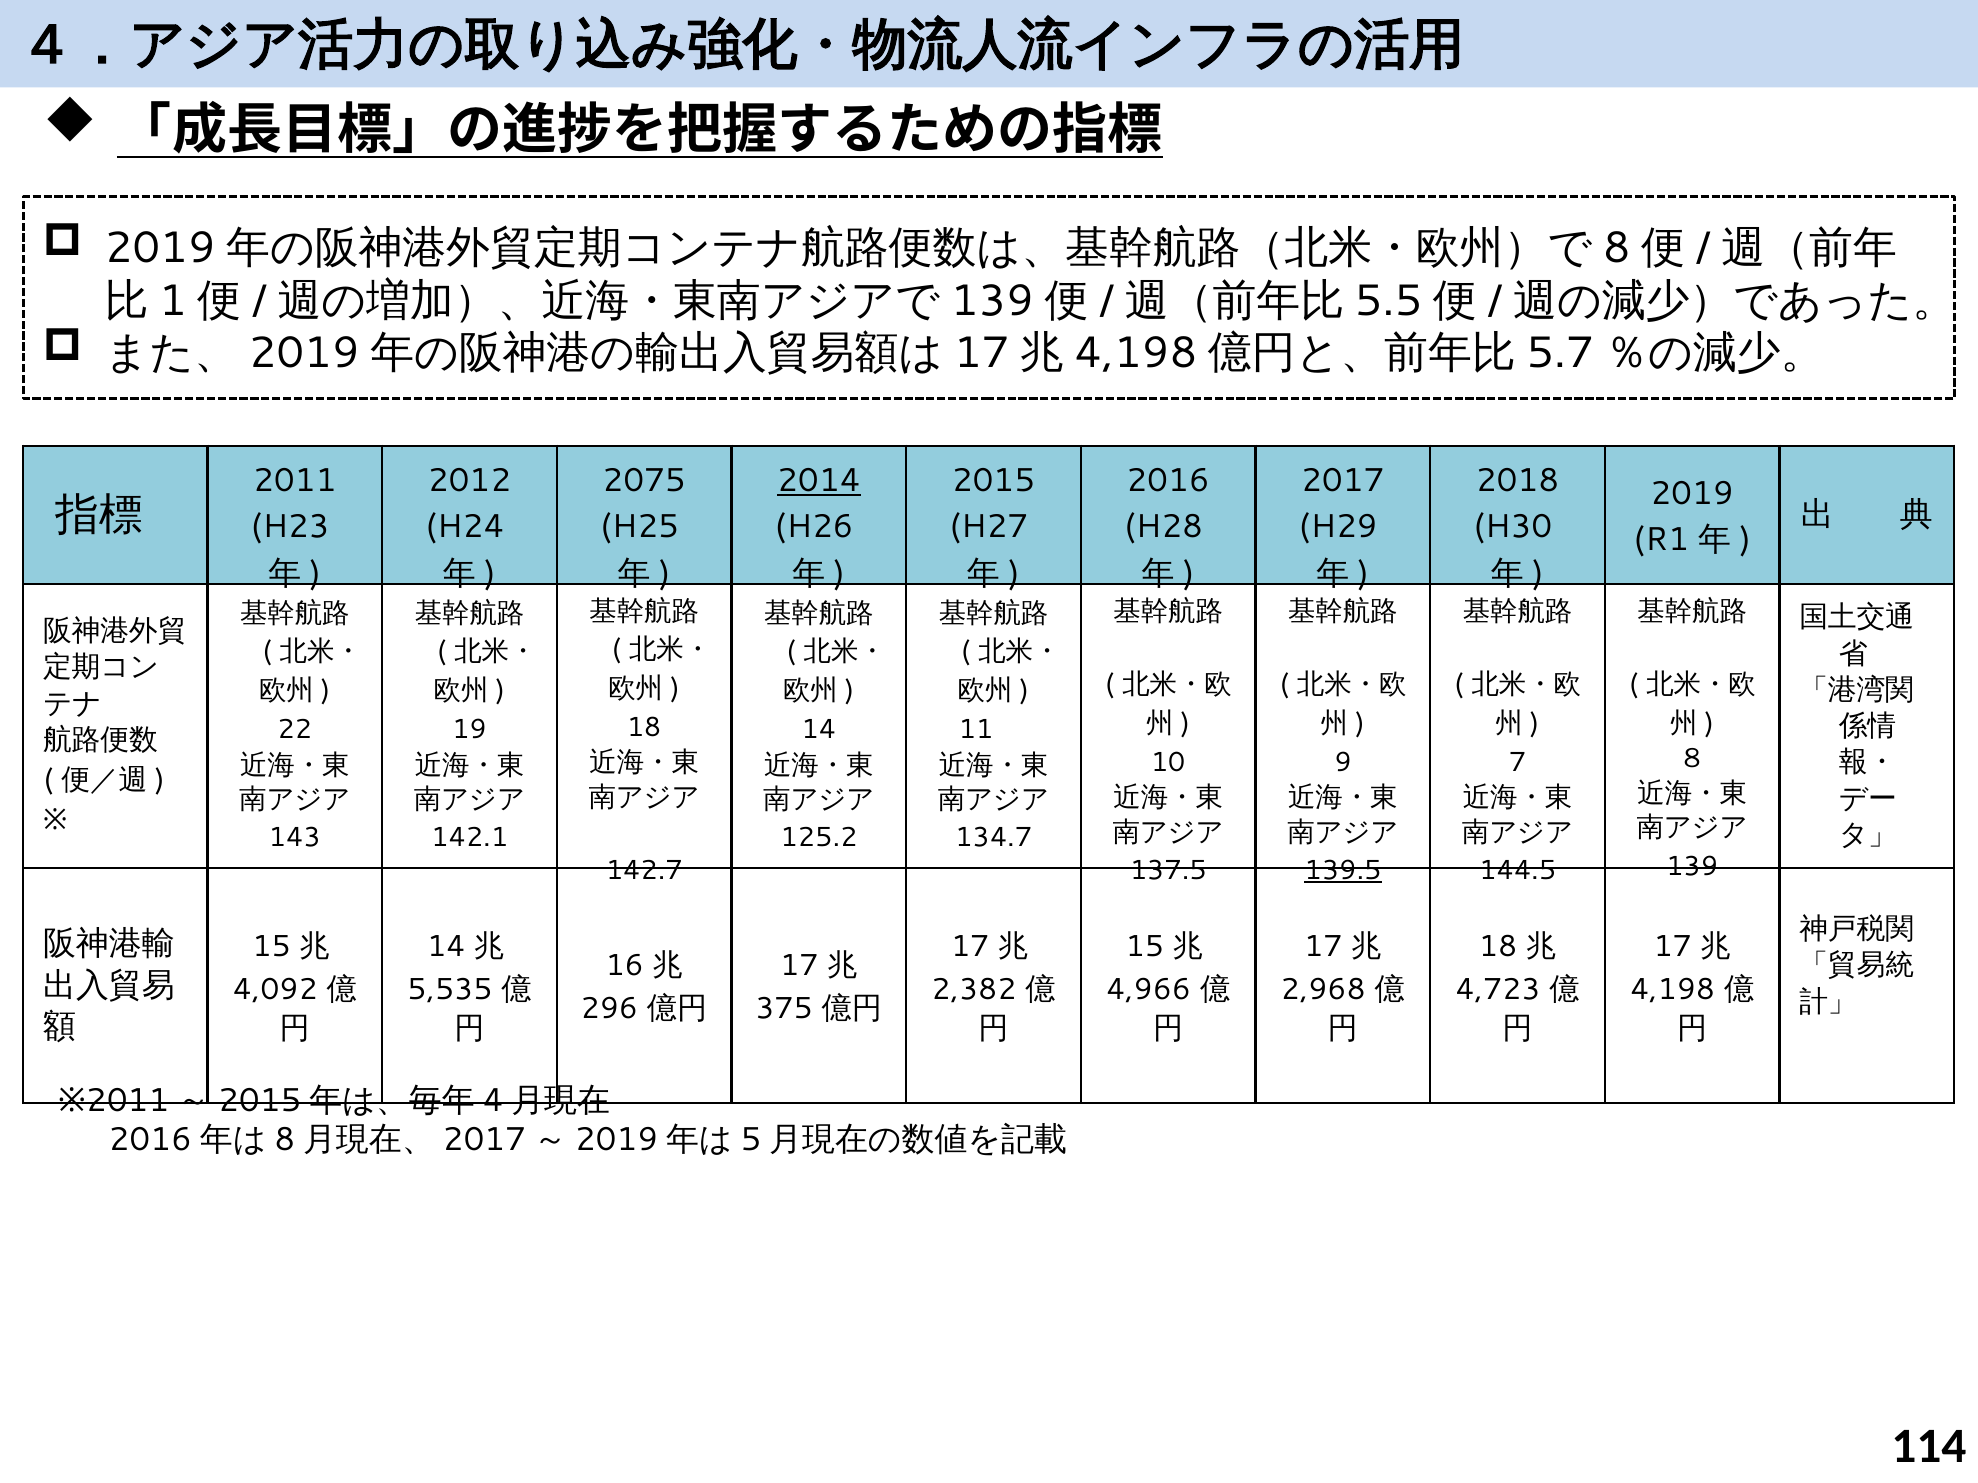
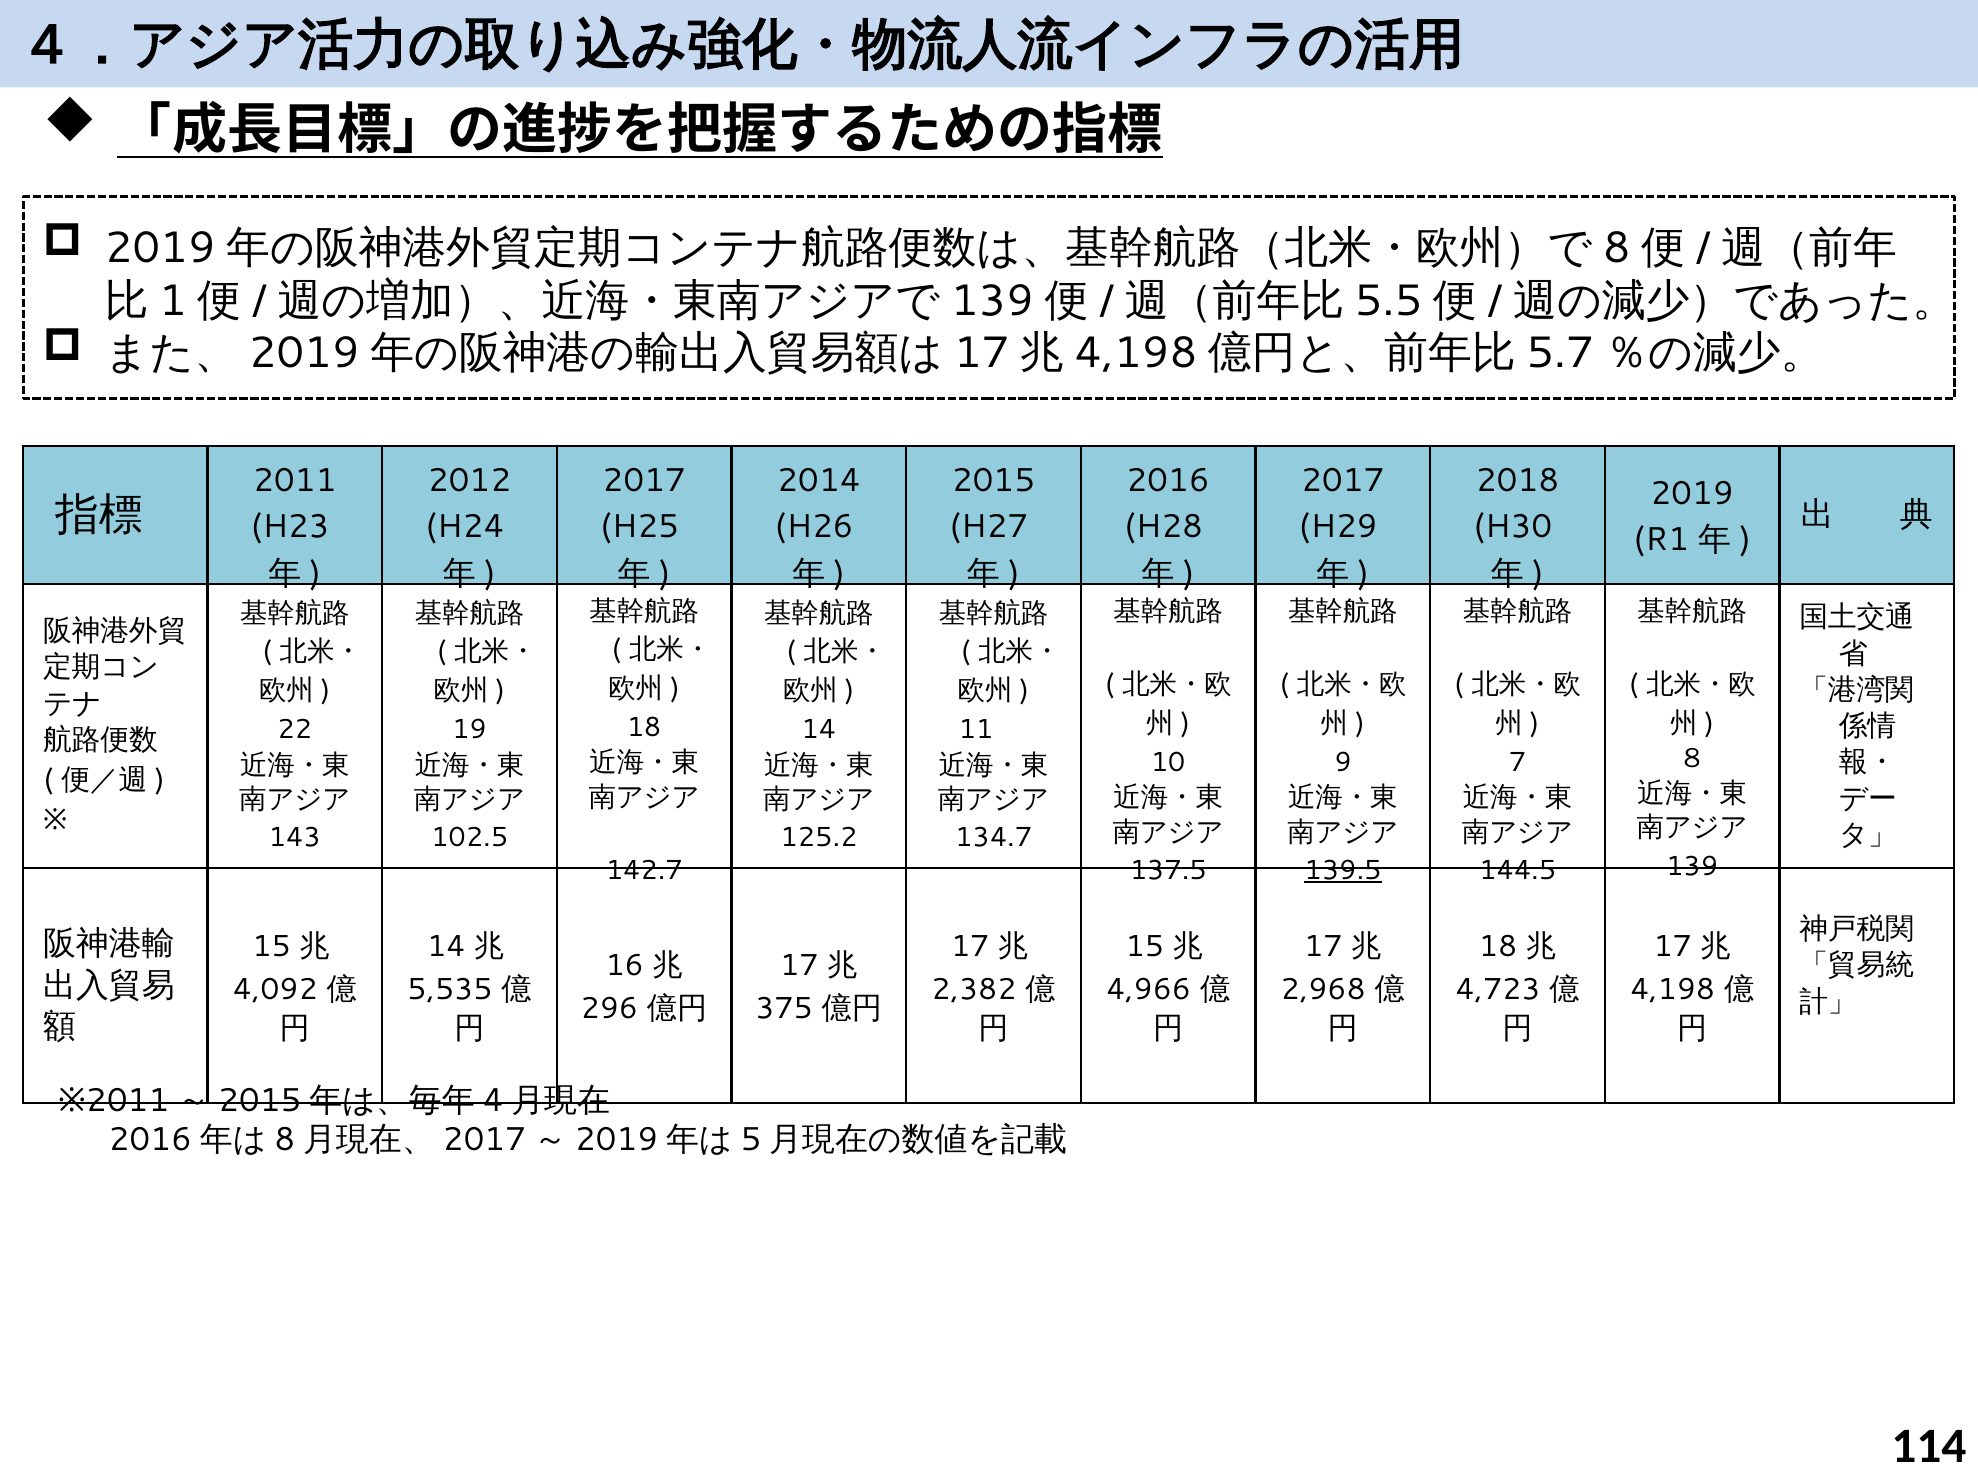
2075 at (644, 481): 2075 -> 2017
2014 underline: present -> none
142.1: 142.1 -> 102.5
